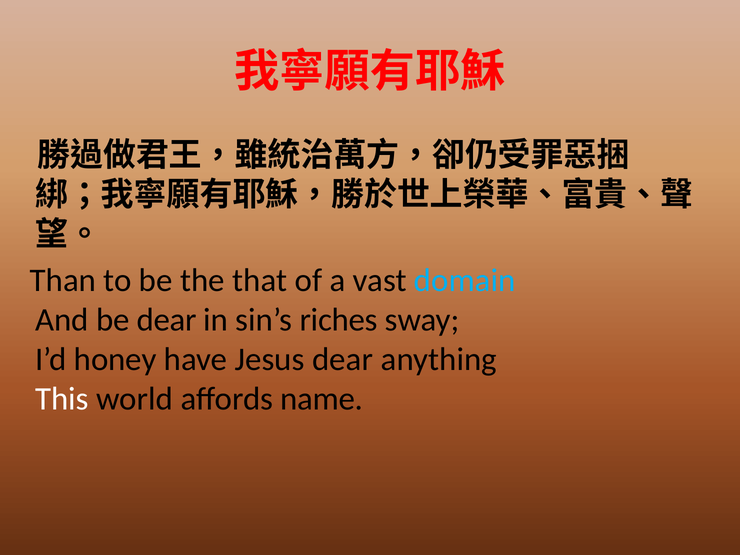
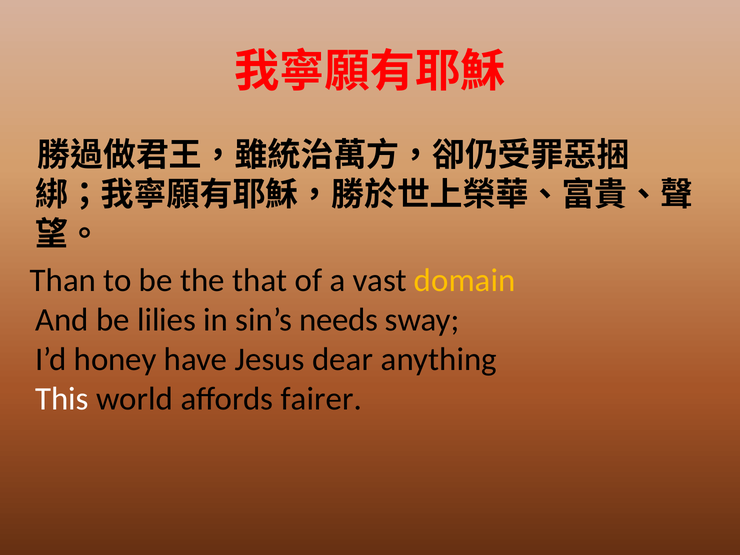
domain colour: light blue -> yellow
be dear: dear -> lilies
riches: riches -> needs
name: name -> fairer
